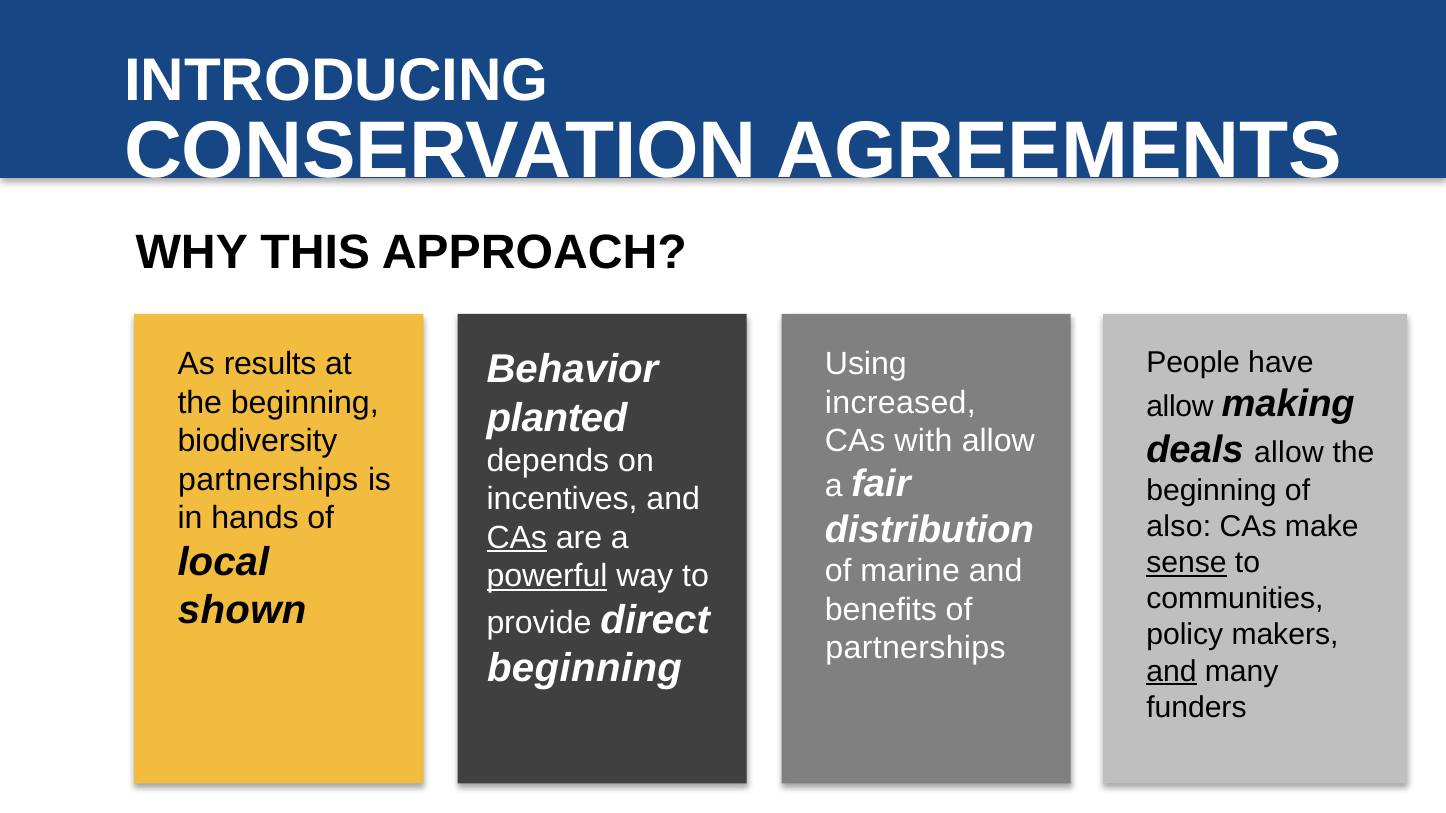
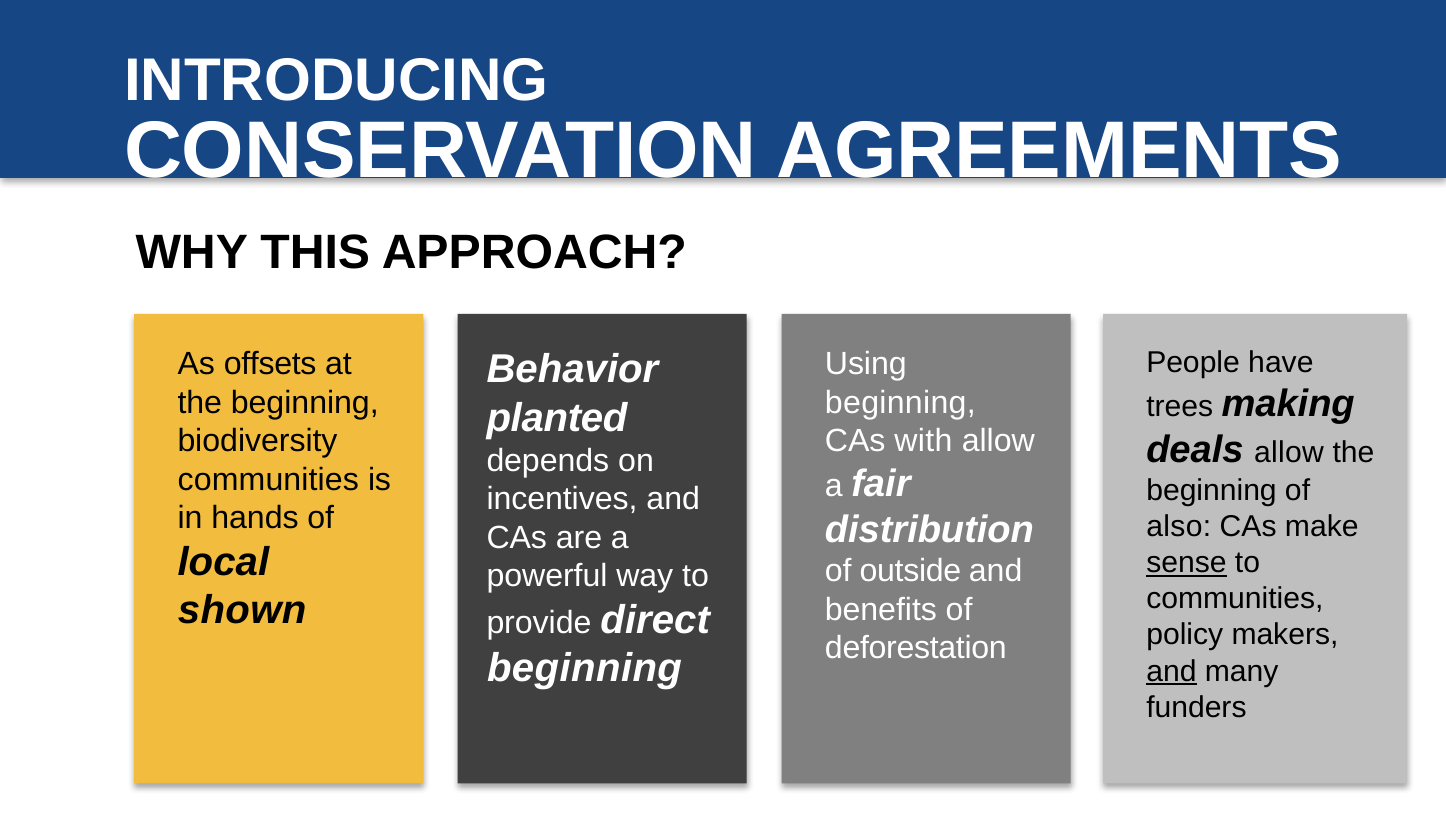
results: results -> offsets
increased at (900, 403): increased -> beginning
allow at (1180, 407): allow -> trees
partnerships at (268, 480): partnerships -> communities
CAs at (517, 538) underline: present -> none
marine: marine -> outside
powerful underline: present -> none
partnerships at (916, 649): partnerships -> deforestation
